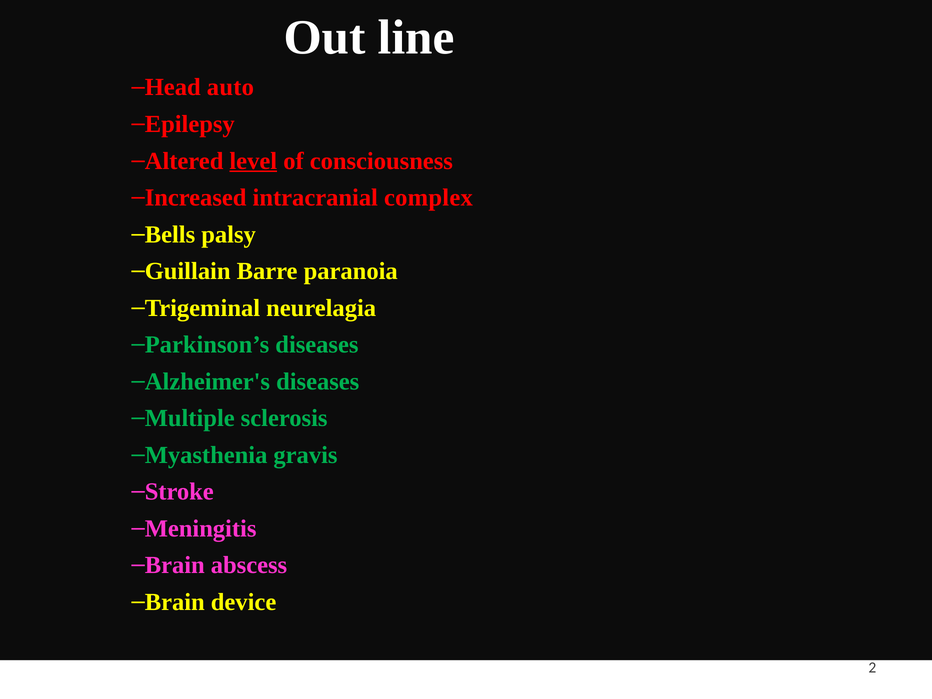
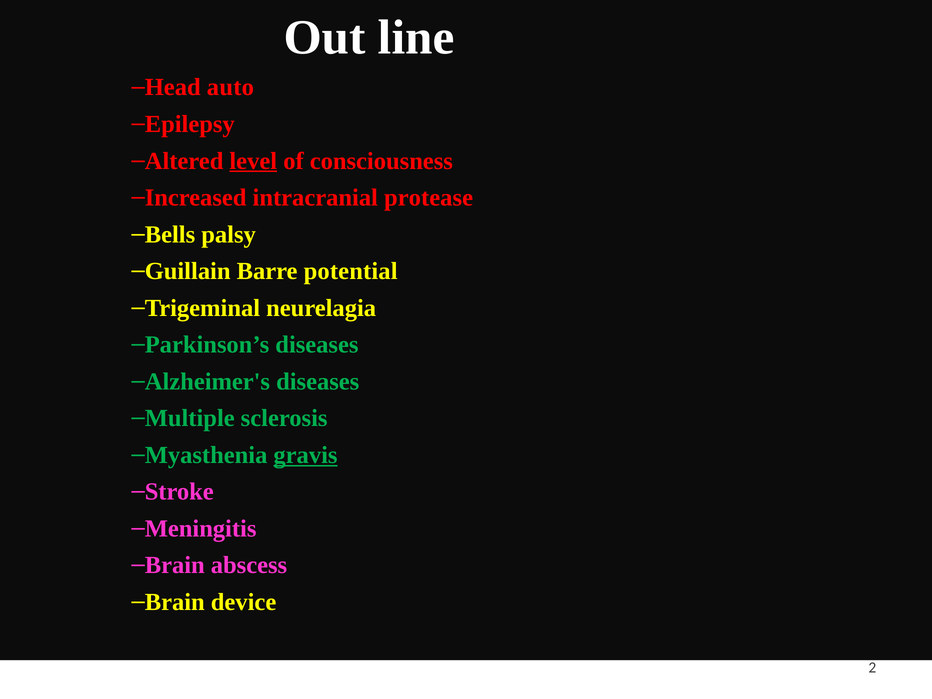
complex: complex -> protease
paranoia: paranoia -> potential
gravis underline: none -> present
